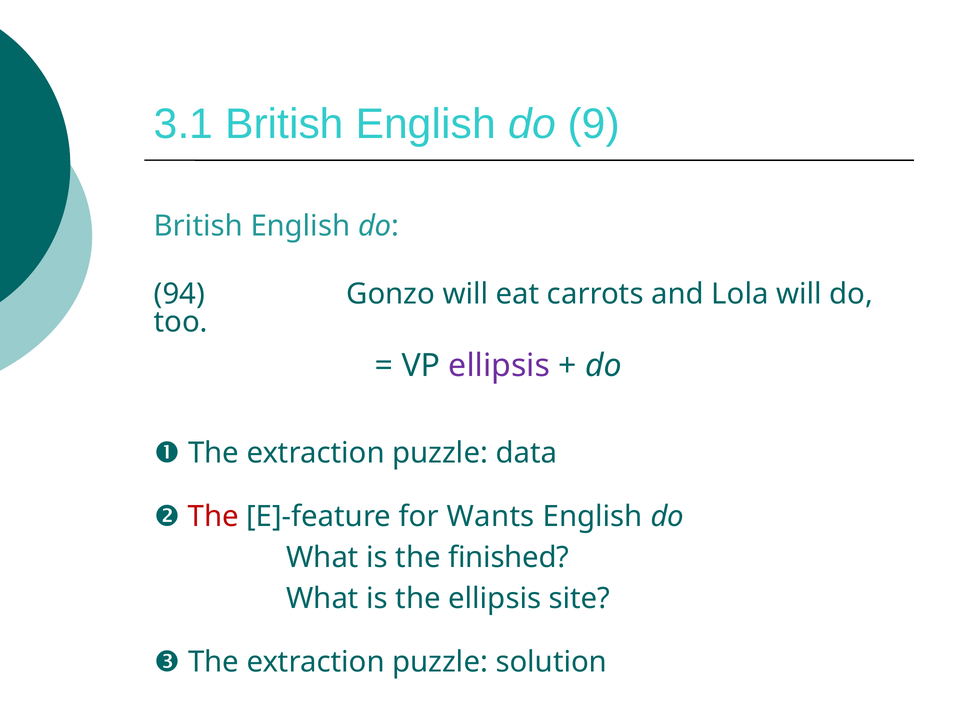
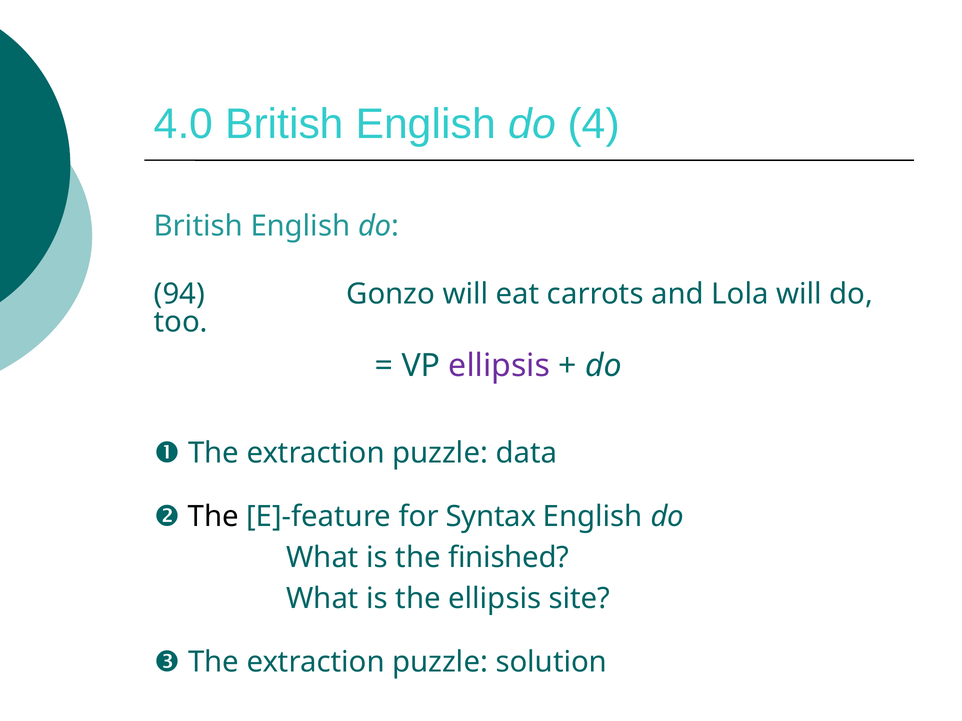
3.1: 3.1 -> 4.0
9: 9 -> 4
The at (213, 517) colour: red -> black
Wants: Wants -> Syntax
